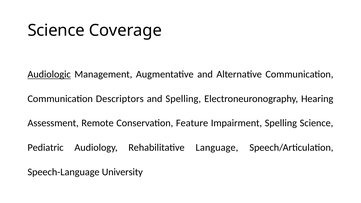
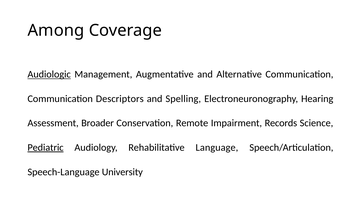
Science at (56, 30): Science -> Among
Remote: Remote -> Broader
Feature: Feature -> Remote
Impairment Spelling: Spelling -> Records
Pediatric underline: none -> present
